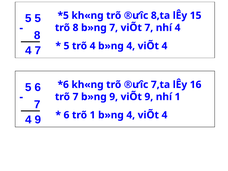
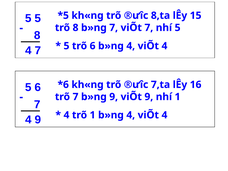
nhí 4: 4 -> 5
trõ 4: 4 -> 6
6 at (66, 115): 6 -> 4
